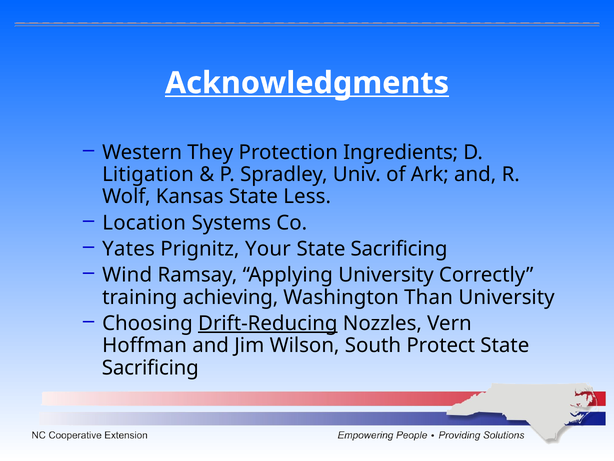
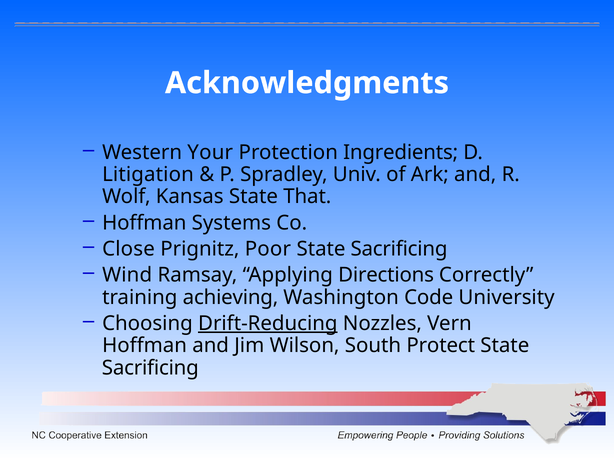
Acknowledgments underline: present -> none
They: They -> Your
Less: Less -> That
Location at (144, 223): Location -> Hoffman
Yates: Yates -> Close
Your: Your -> Poor
Applying University: University -> Directions
Than: Than -> Code
